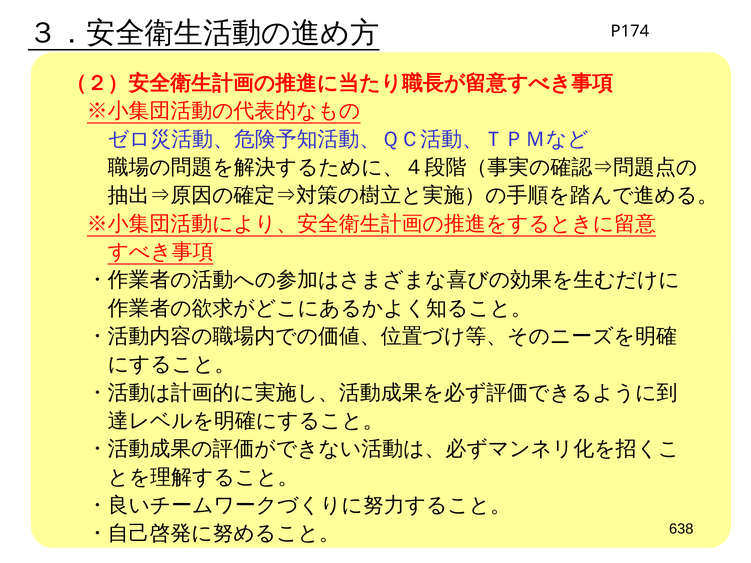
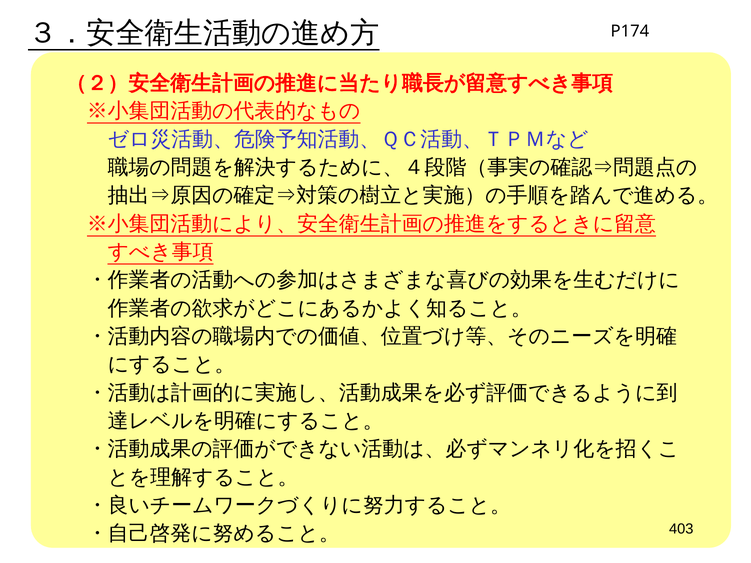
638: 638 -> 403
